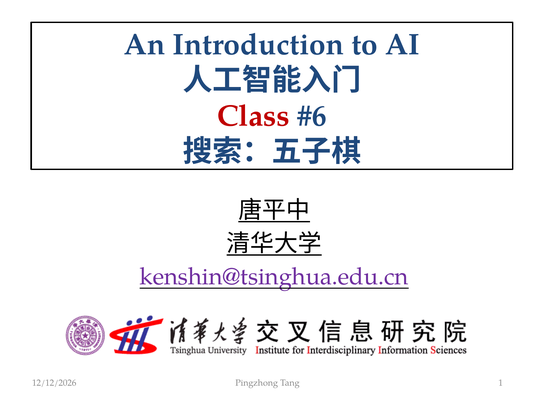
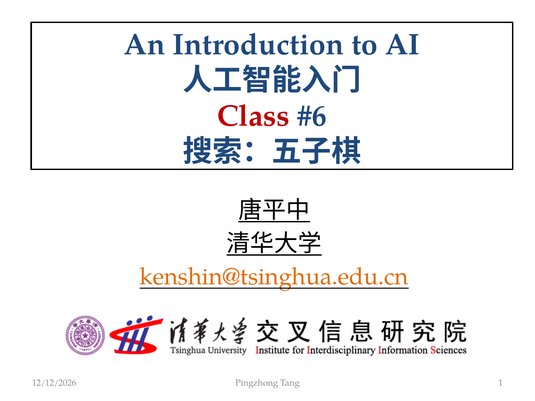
kenshin@tsinghua.edu.cn colour: purple -> orange
